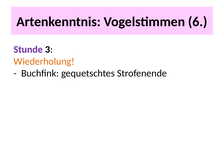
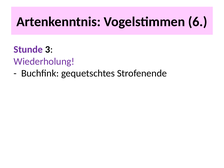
Wiederholung colour: orange -> purple
